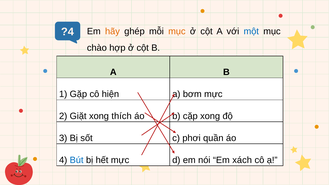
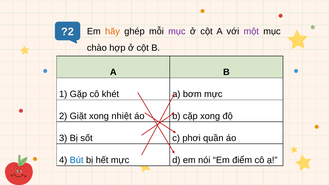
?4: ?4 -> ?2
mục at (177, 31) colour: orange -> purple
một colour: blue -> purple
hiện: hiện -> khét
thích: thích -> nhiệt
xách: xách -> điểm
